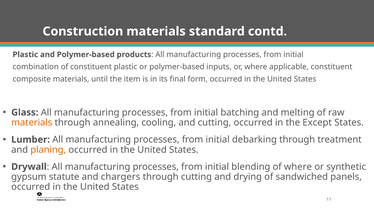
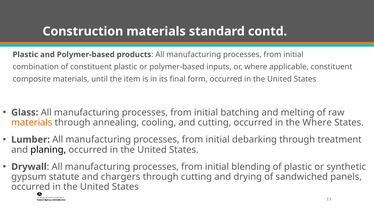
the Except: Except -> Where
planing colour: orange -> black
of where: where -> plastic
